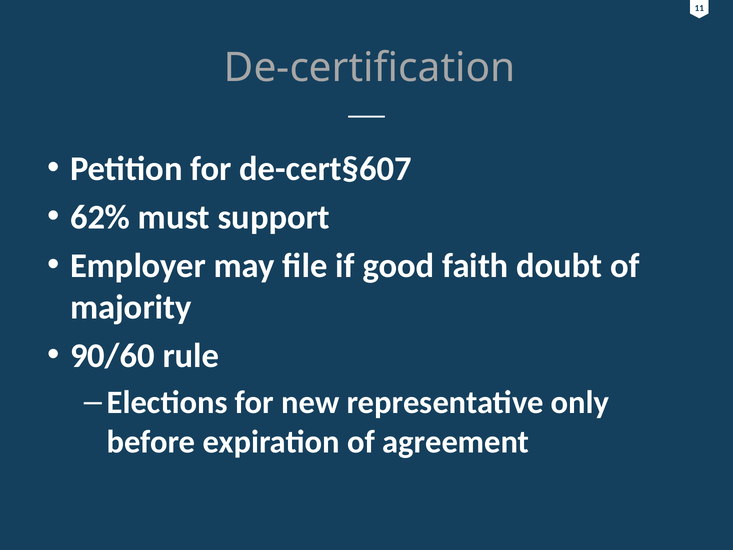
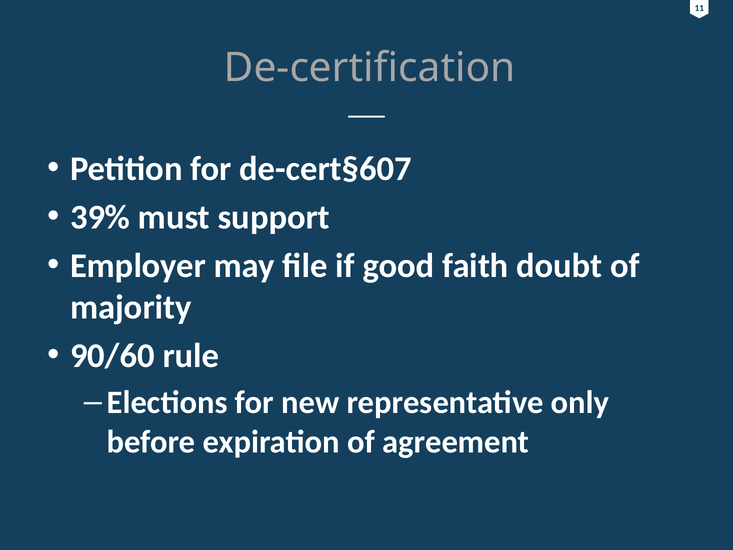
62%: 62% -> 39%
